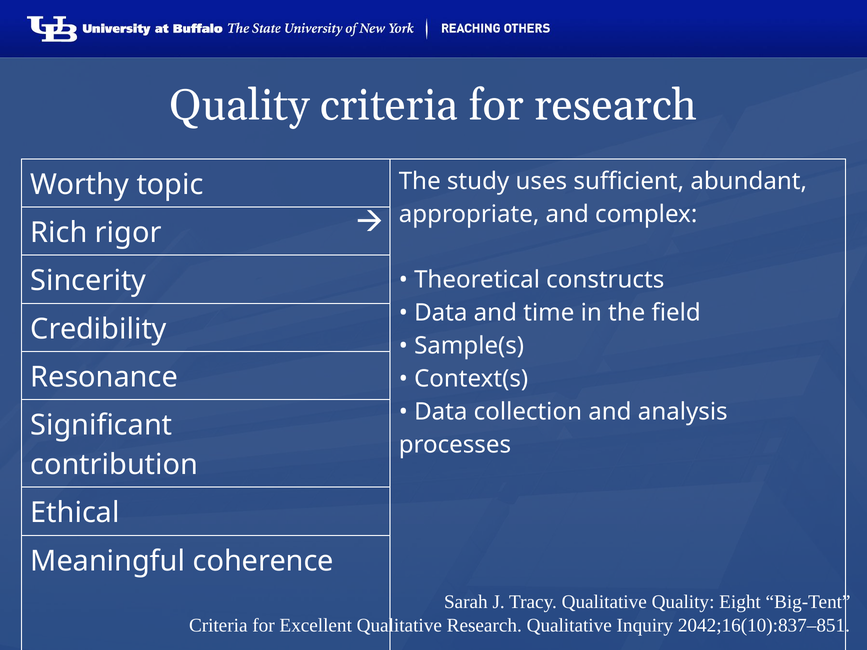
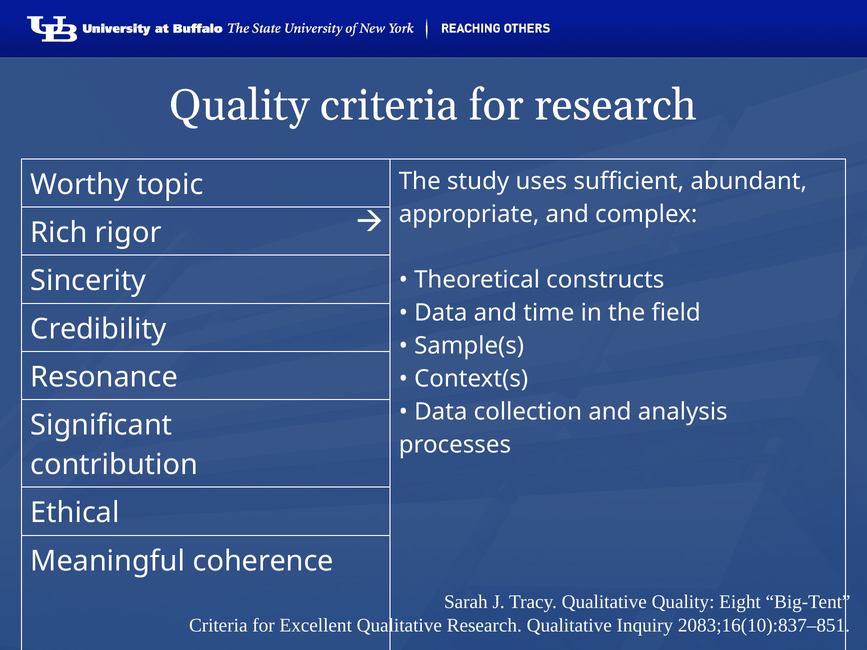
2042;16(10):837–851: 2042;16(10):837–851 -> 2083;16(10):837–851
